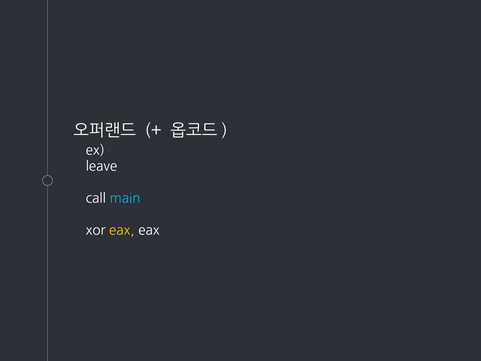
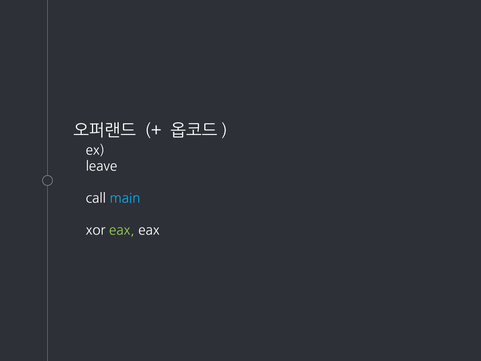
eax at (122, 230) colour: yellow -> light green
